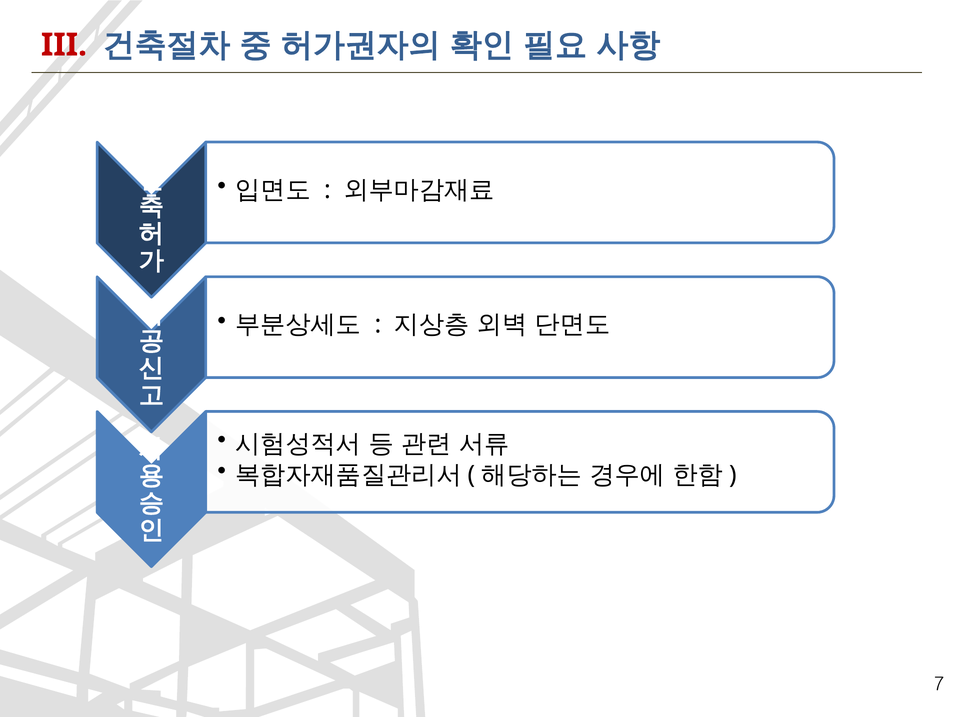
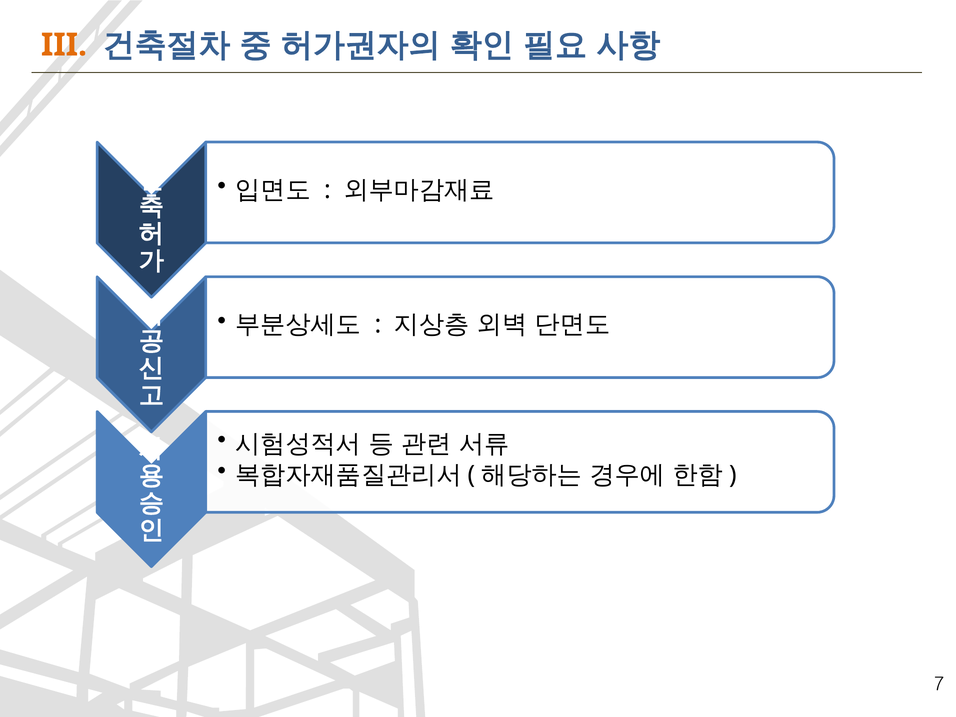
III colour: red -> orange
